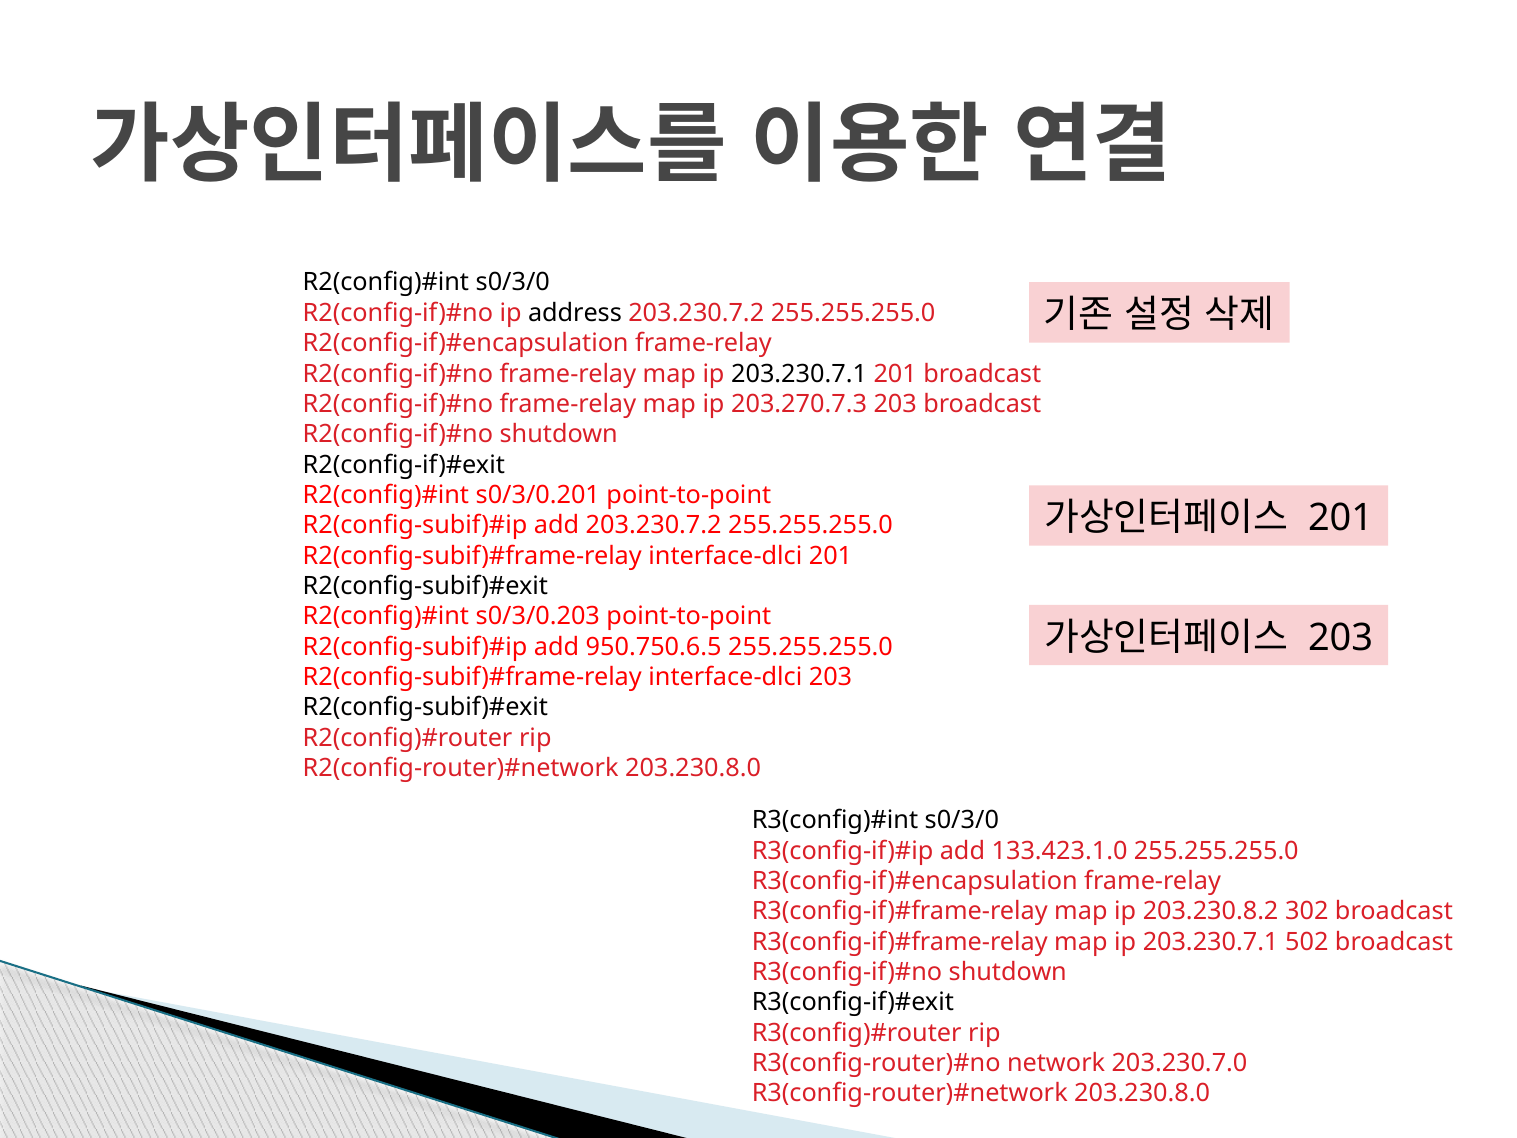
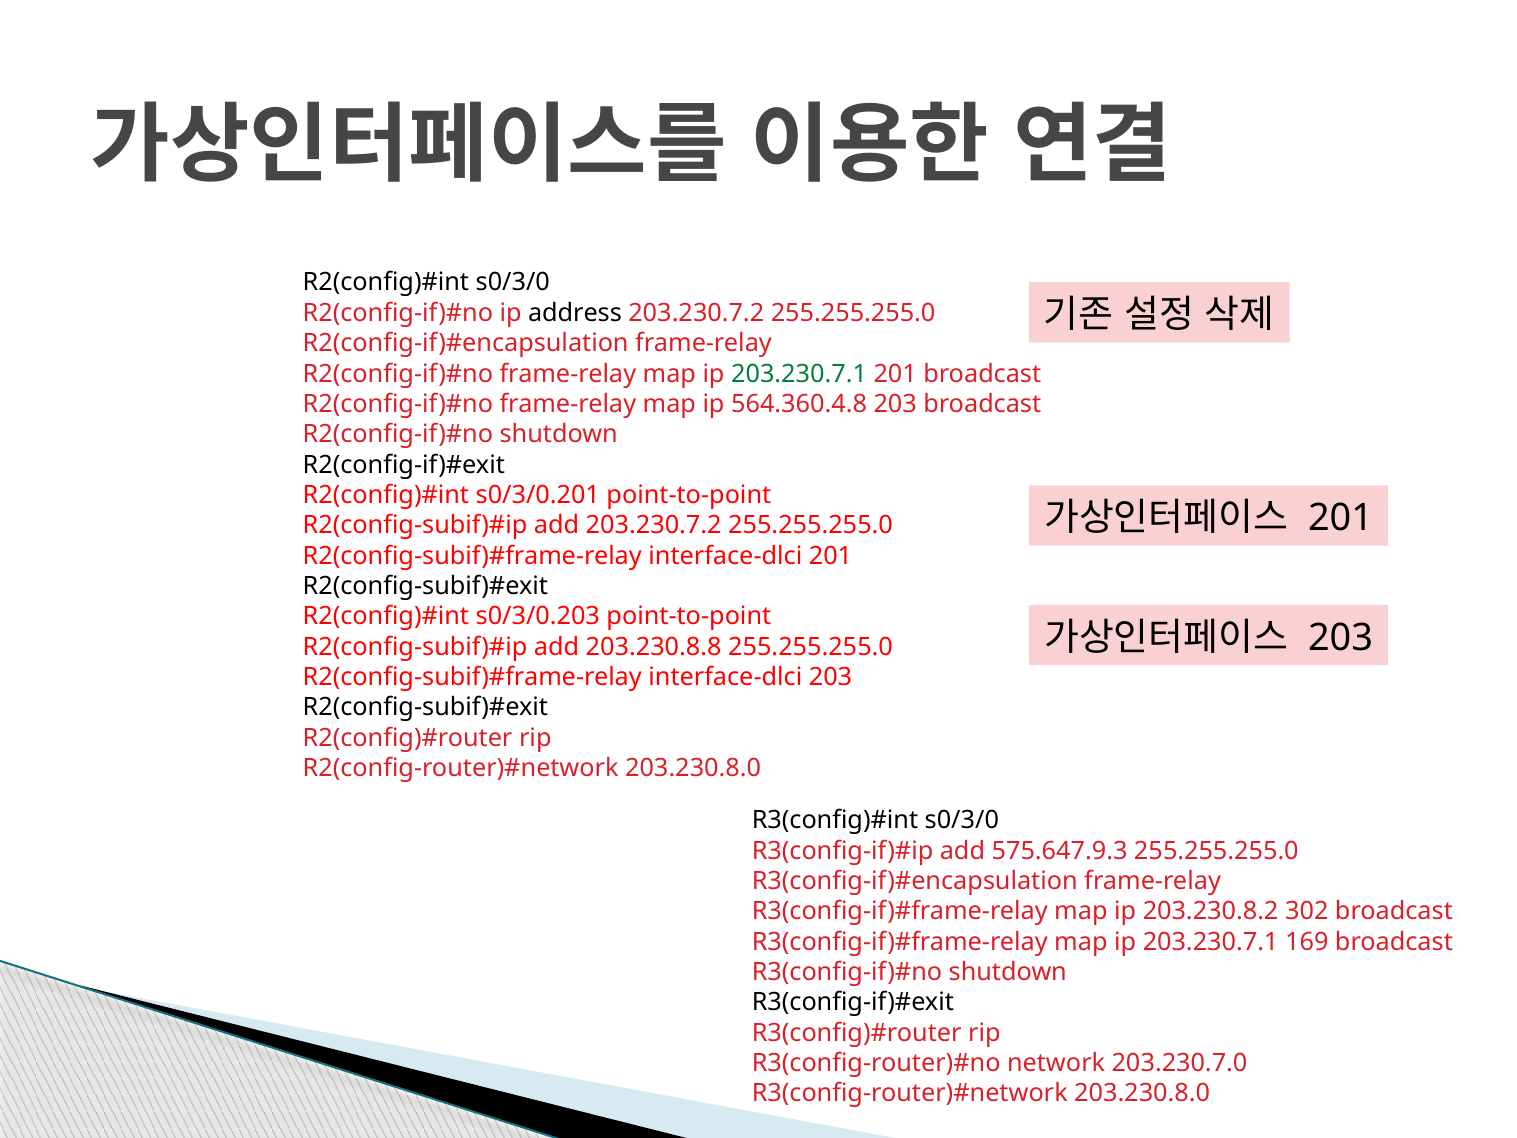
203.230.7.1 at (799, 374) colour: black -> green
203.270.7.3: 203.270.7.3 -> 564.360.4.8
950.750.6.5: 950.750.6.5 -> 203.230.8.8
133.423.1.0: 133.423.1.0 -> 575.647.9.3
502: 502 -> 169
